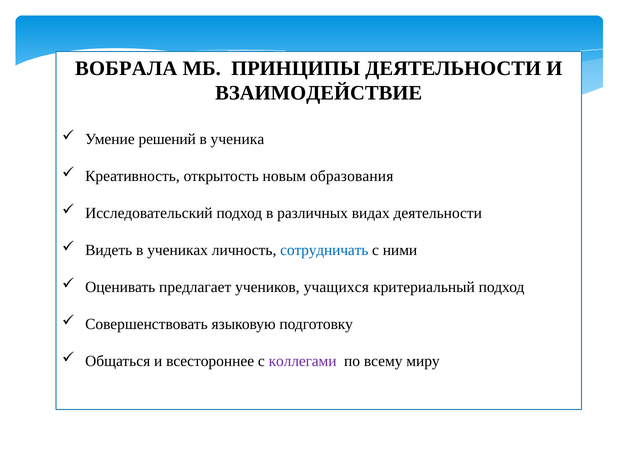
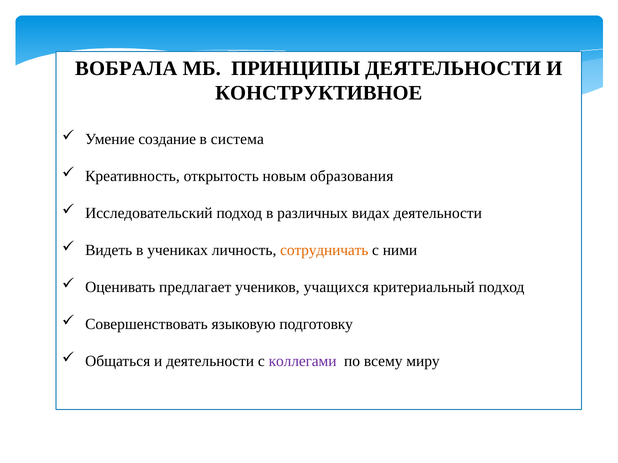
ВЗАИМОДЕЙСТВИЕ: ВЗАИМОДЕЙСТВИЕ -> КОНСТРУКТИВНОЕ
решений: решений -> создание
ученика: ученика -> система
сотрудничать colour: blue -> orange
и всестороннее: всестороннее -> деятельности
